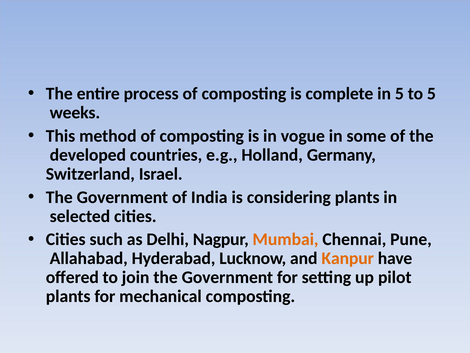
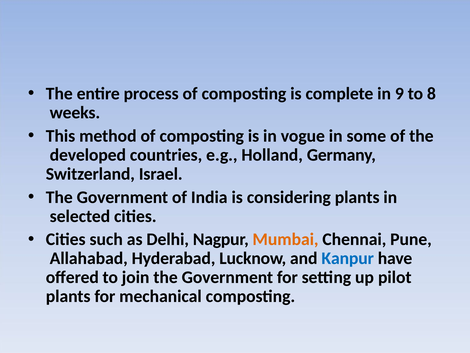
in 5: 5 -> 9
to 5: 5 -> 8
Kanpur colour: orange -> blue
